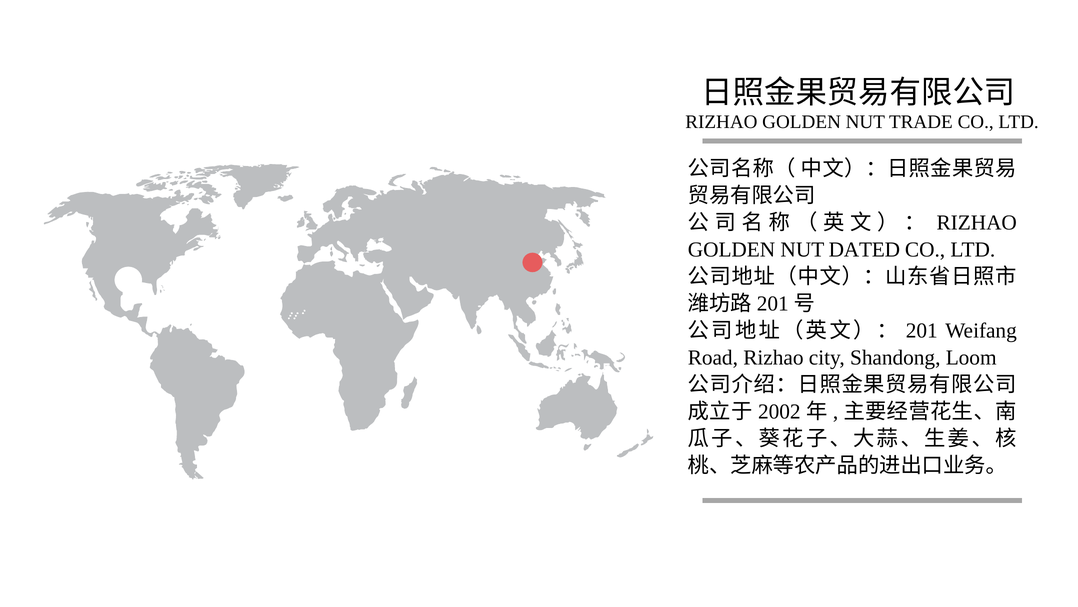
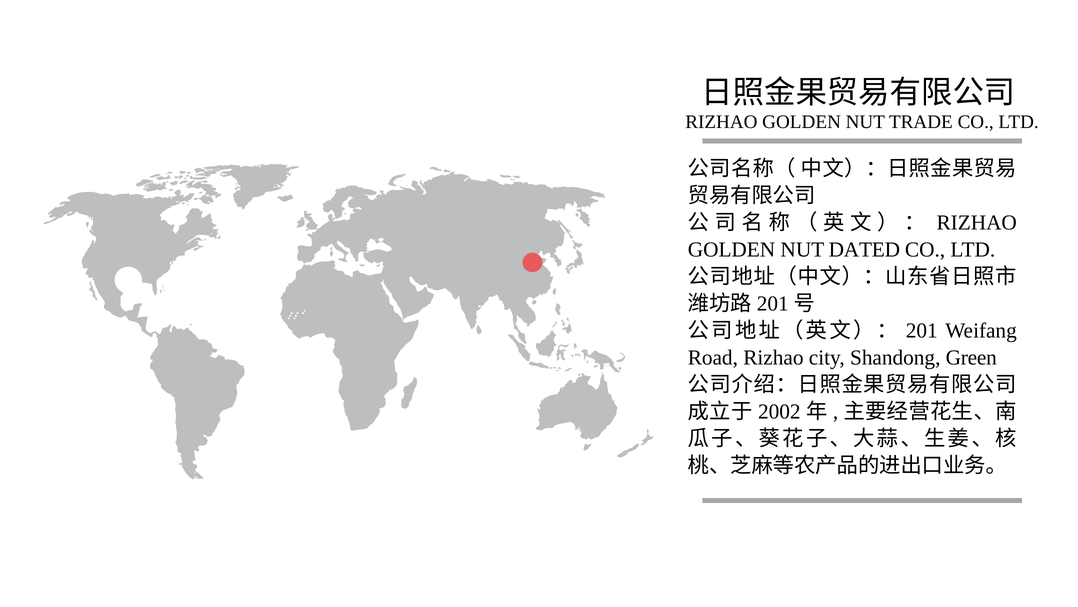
Loom: Loom -> Green
